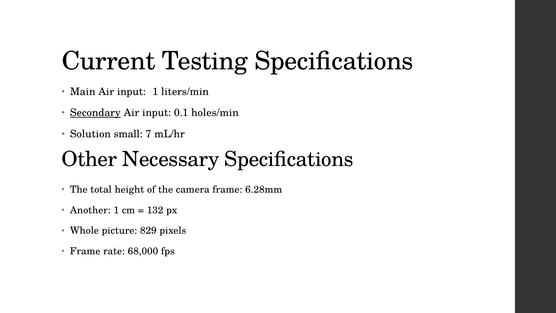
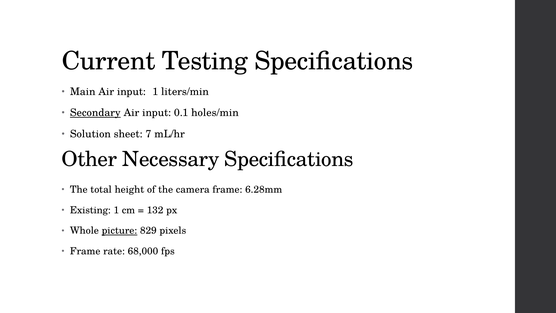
small: small -> sheet
Another: Another -> Existing
picture underline: none -> present
